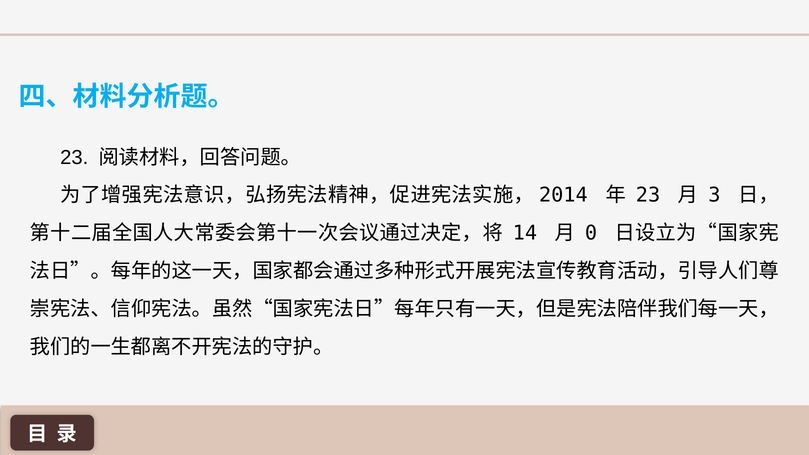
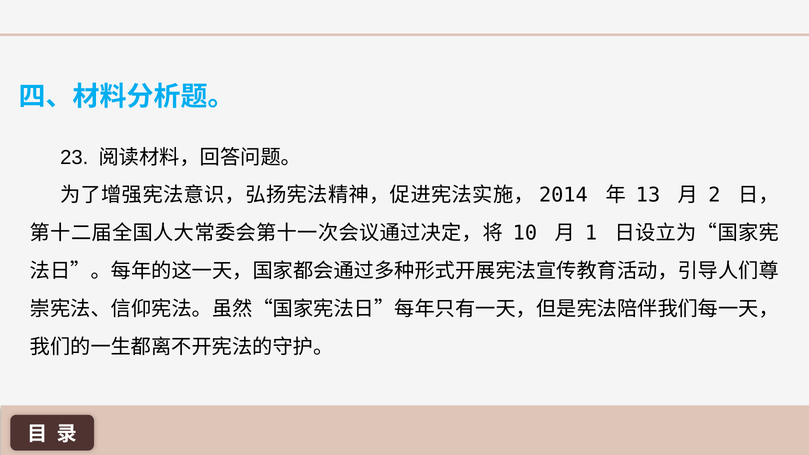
23 at (648, 195): 23 -> 13
3: 3 -> 2
14: 14 -> 10
0: 0 -> 1
